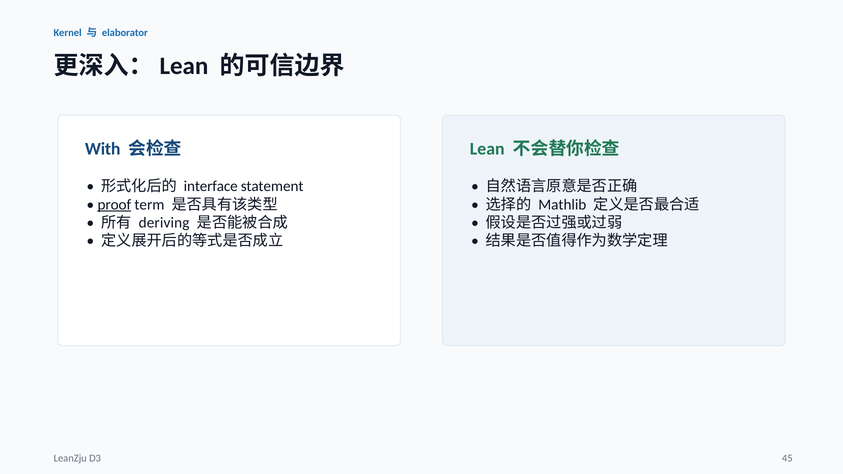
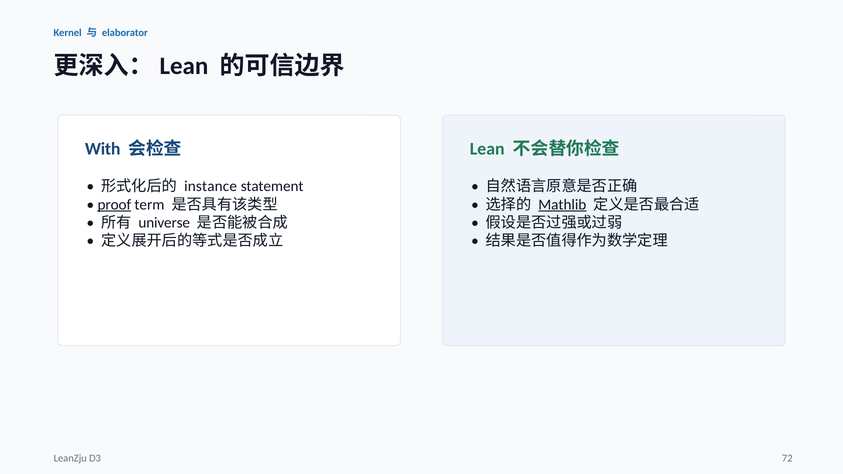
interface: interface -> instance
Mathlib underline: none -> present
deriving: deriving -> universe
45: 45 -> 72
